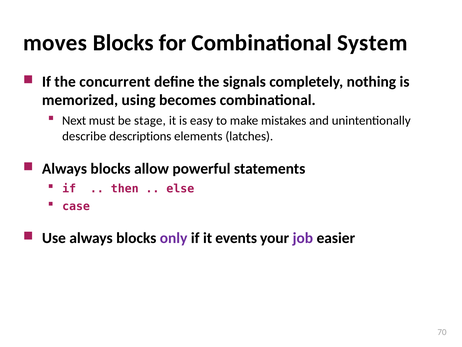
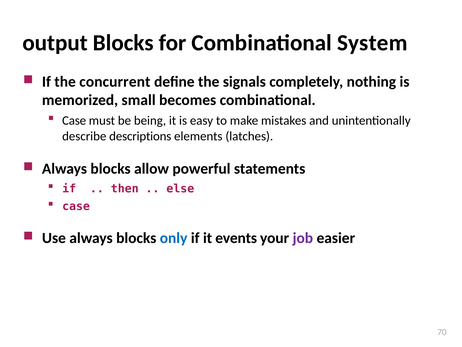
moves: moves -> output
using: using -> small
Next at (74, 121): Next -> Case
stage: stage -> being
only colour: purple -> blue
